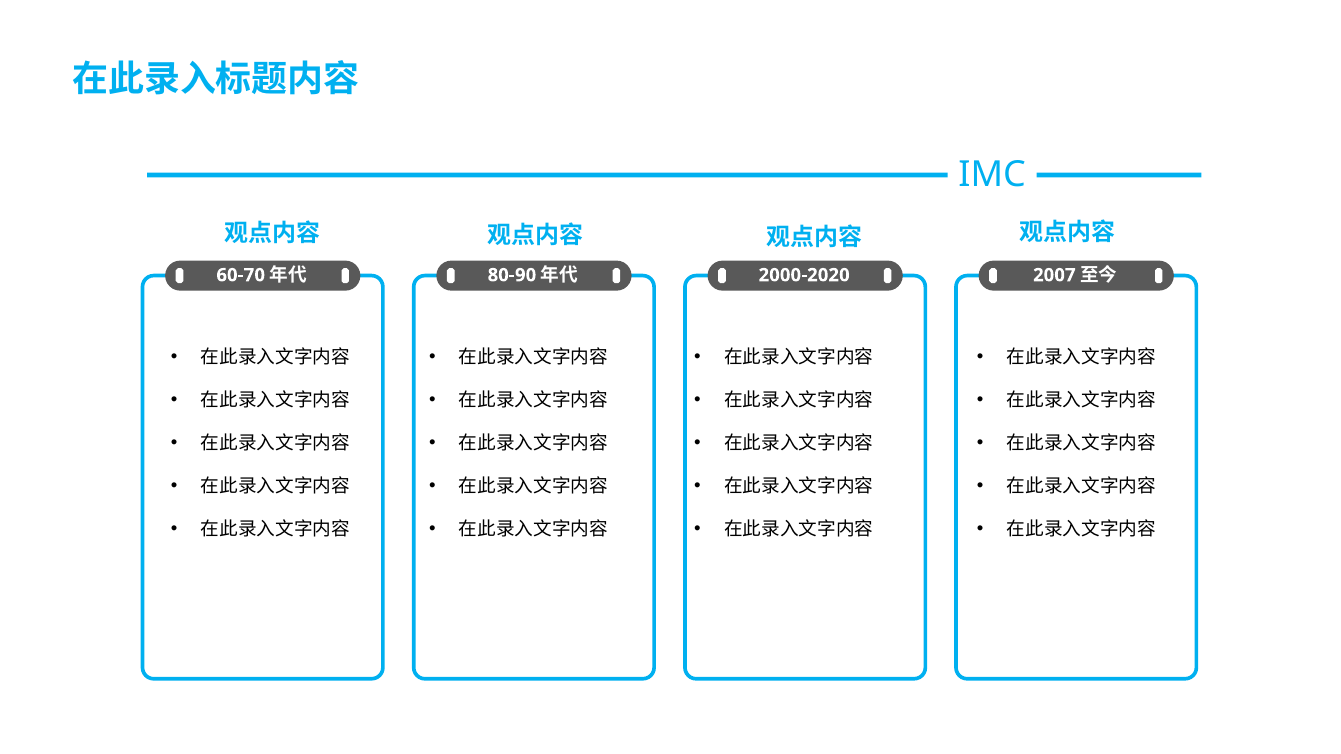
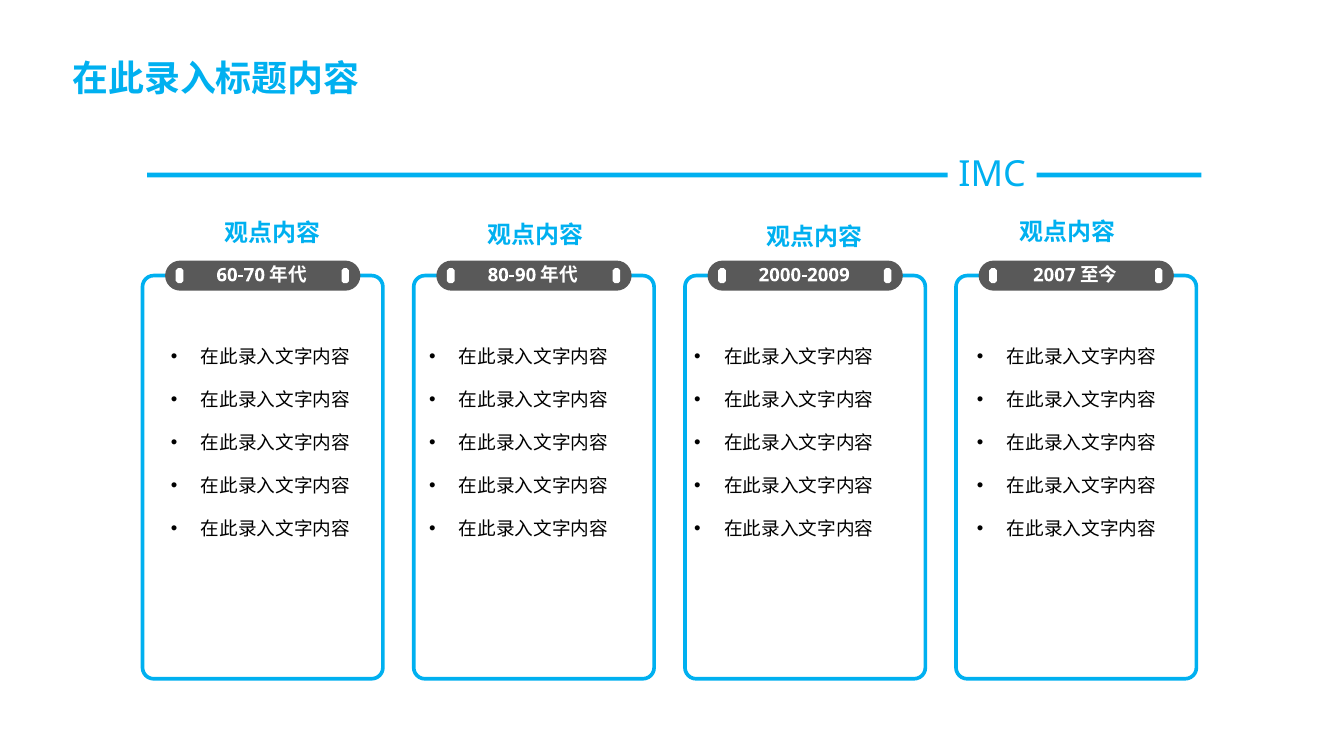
2000-2020: 2000-2020 -> 2000-2009
